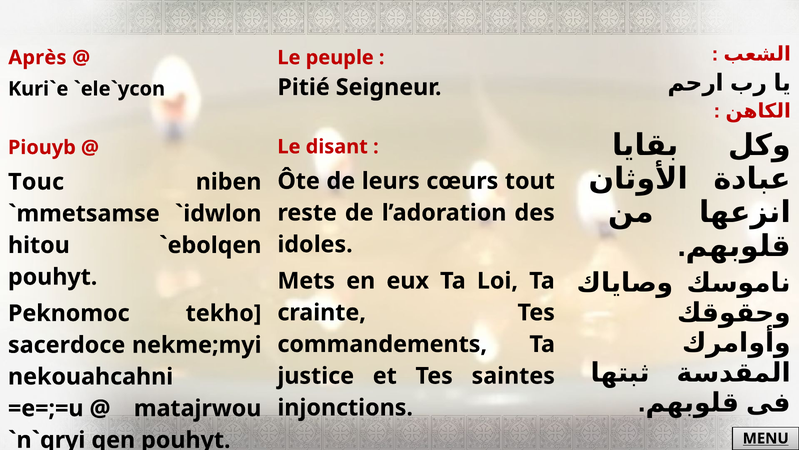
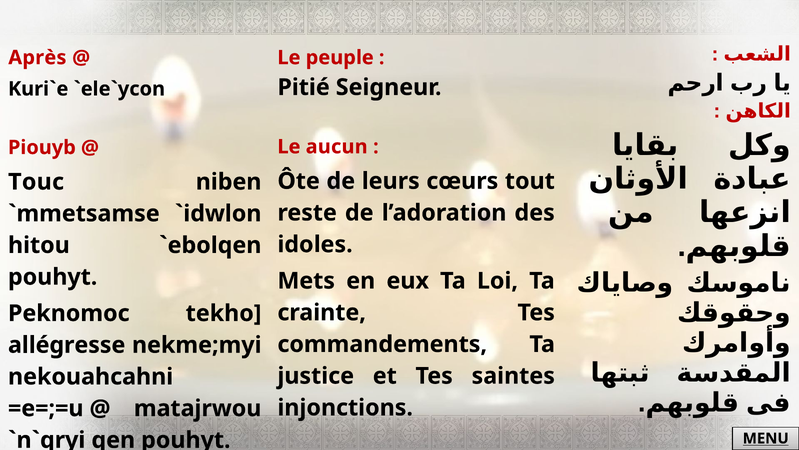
disant: disant -> aucun
sacerdoce: sacerdoce -> allégresse
